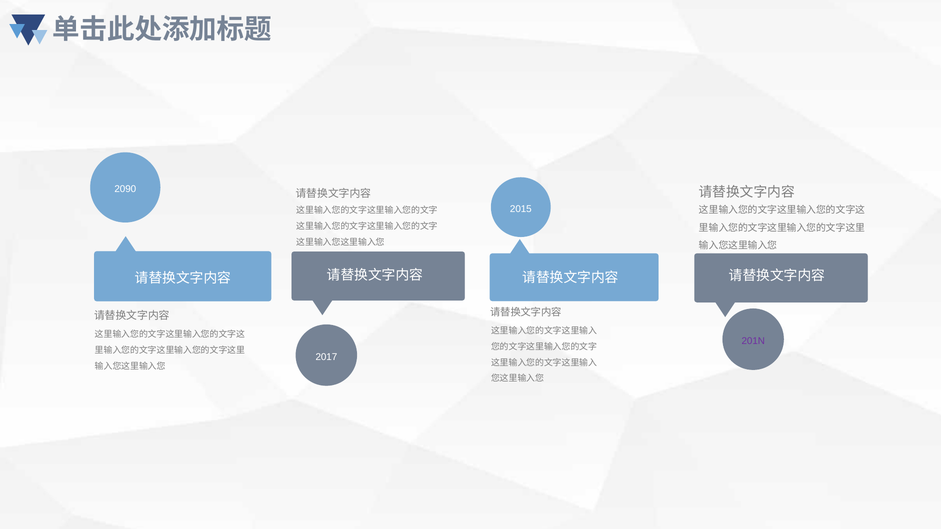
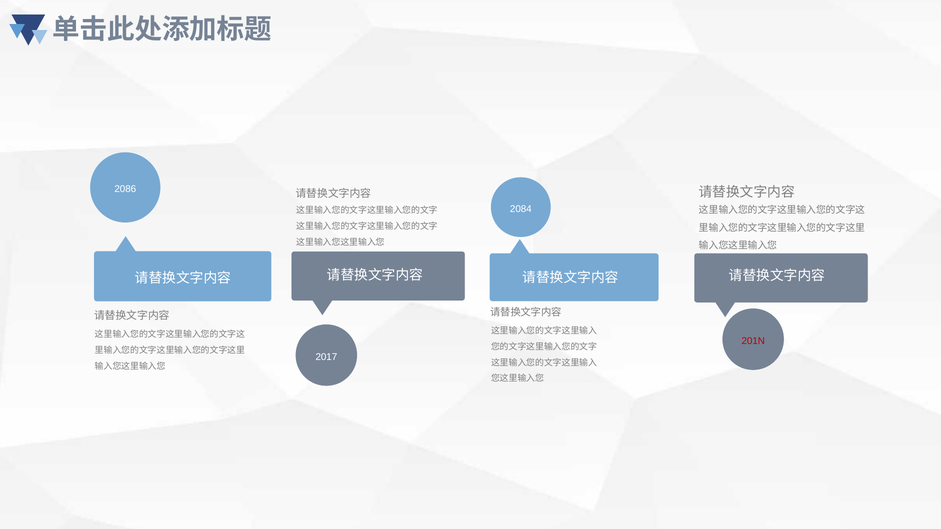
2090: 2090 -> 2086
2015: 2015 -> 2084
201N colour: purple -> red
